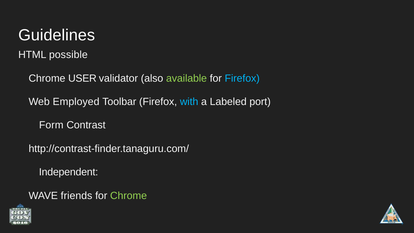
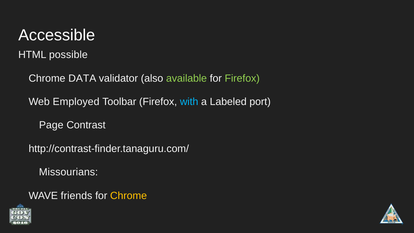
Guidelines: Guidelines -> Accessible
USER: USER -> DATA
Firefox at (242, 78) colour: light blue -> light green
Form: Form -> Page
Independent: Independent -> Missourians
Chrome at (129, 196) colour: light green -> yellow
